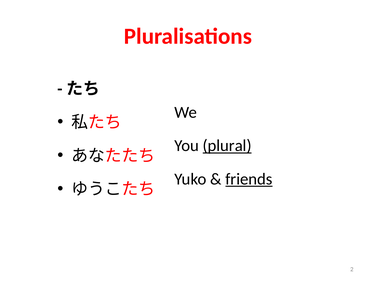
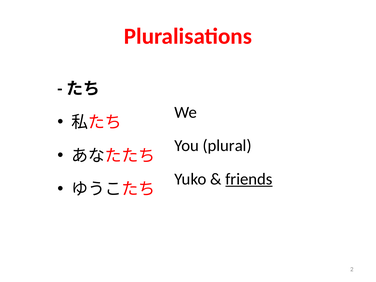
plural underline: present -> none
